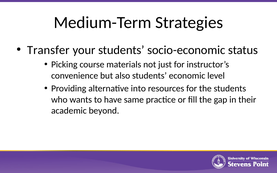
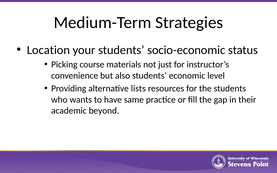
Transfer: Transfer -> Location
into: into -> lists
